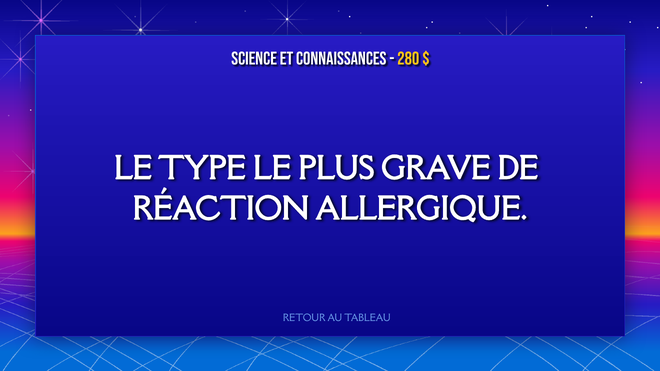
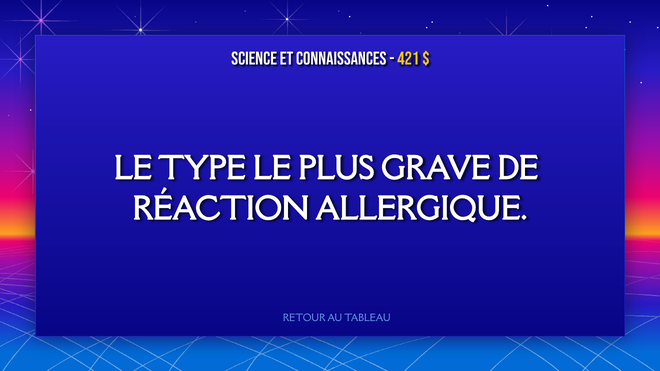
280: 280 -> 421
